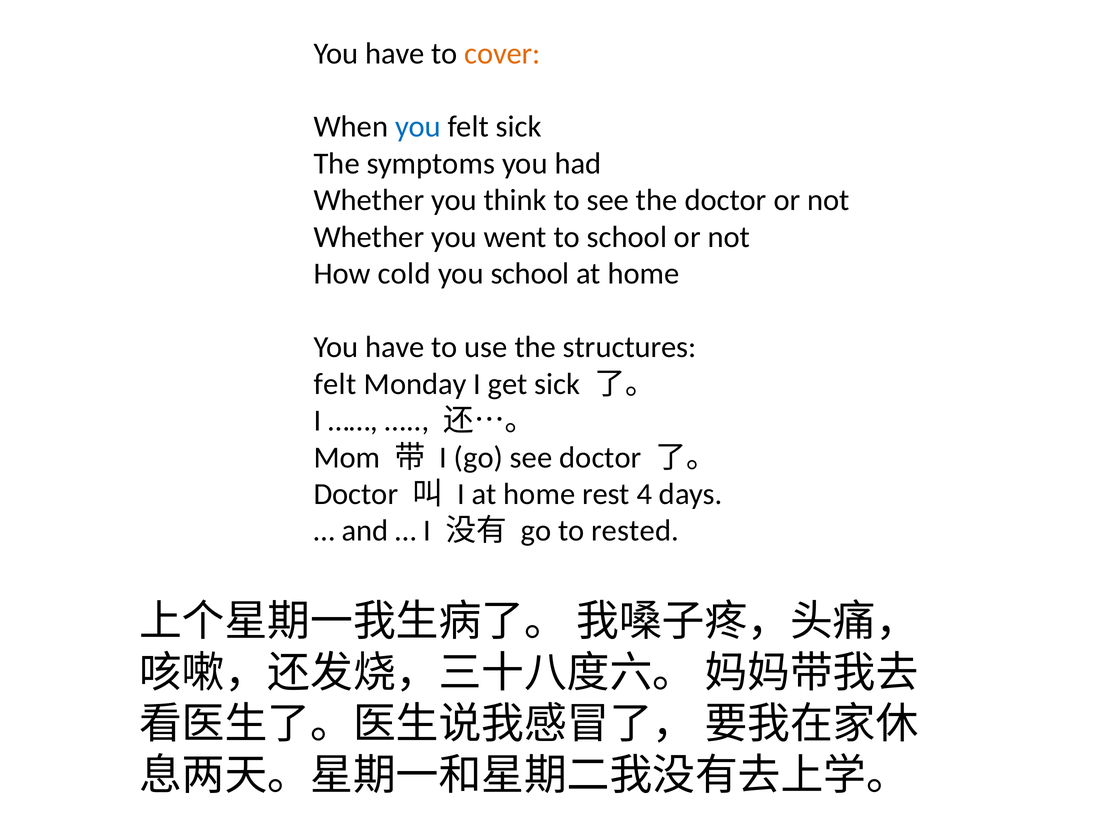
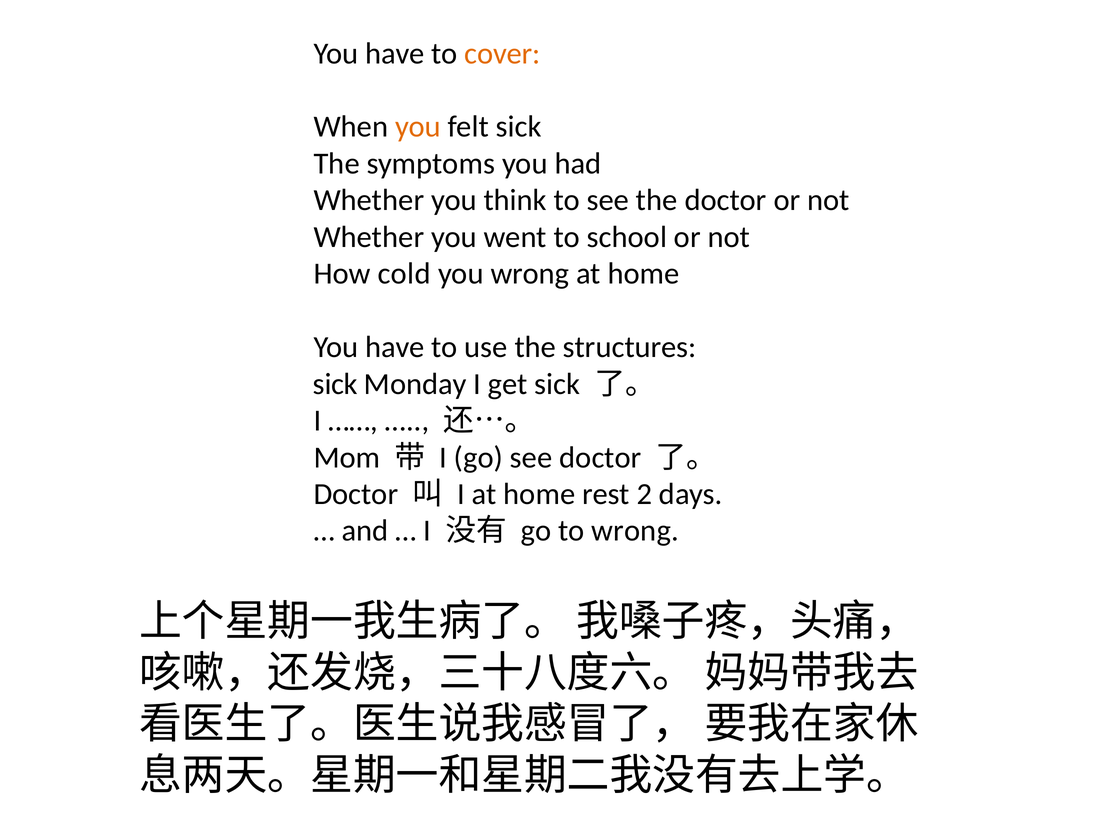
you at (418, 127) colour: blue -> orange
you school: school -> wrong
felt at (335, 384): felt -> sick
4: 4 -> 2
to rested: rested -> wrong
